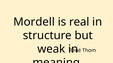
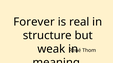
Mordell: Mordell -> Forever
